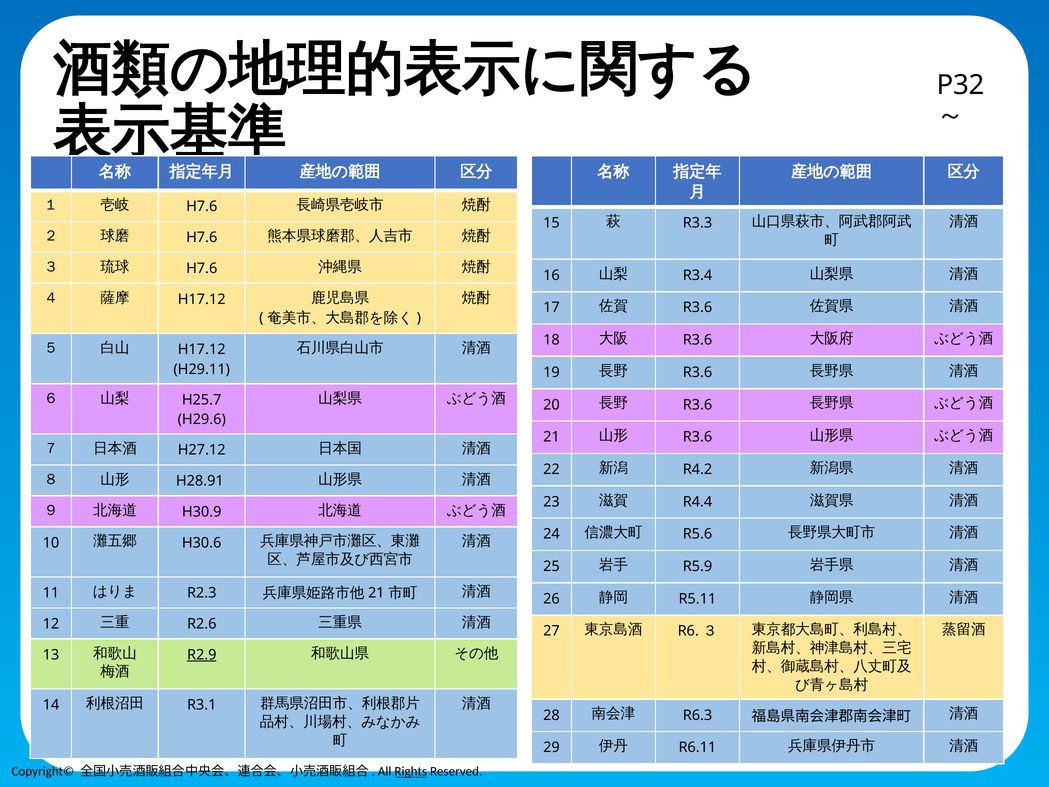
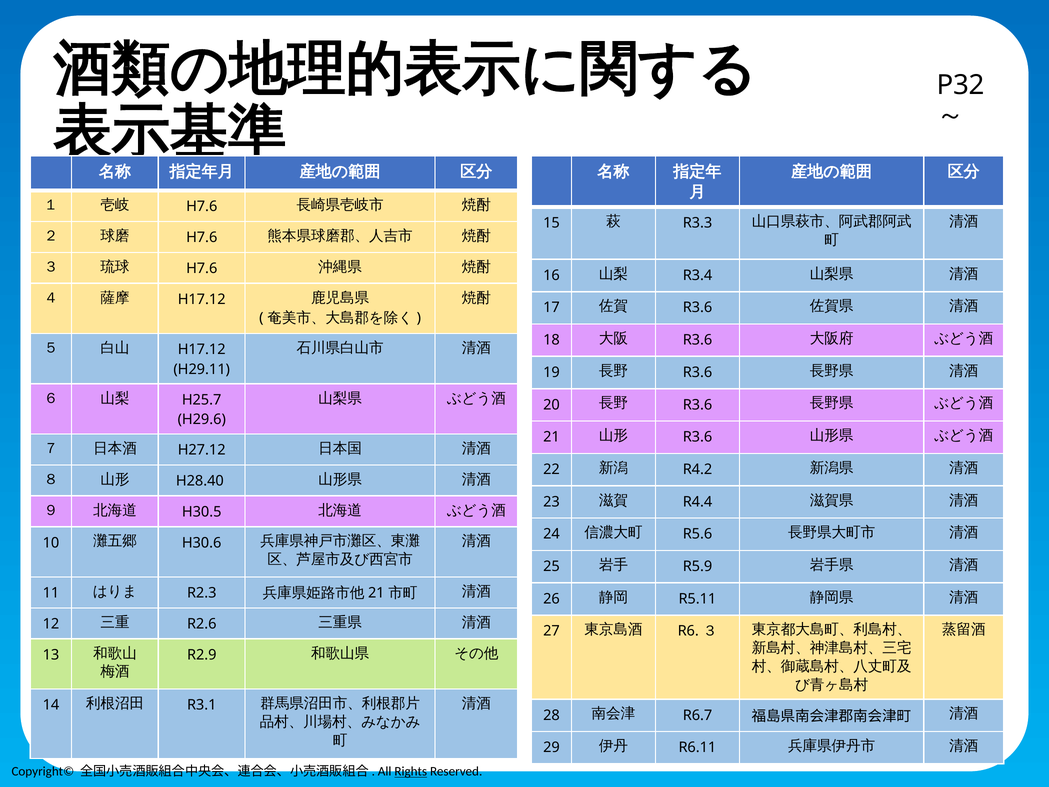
H28.91: H28.91 -> H28.40
H30.9: H30.9 -> H30.5
R2.9 underline: present -> none
R6.3: R6.3 -> R6.7
